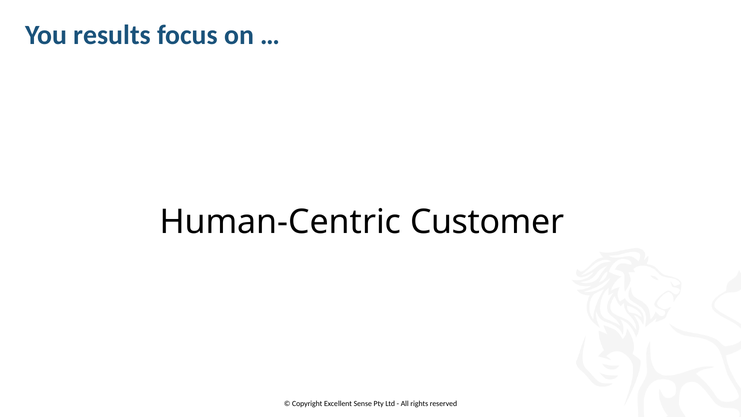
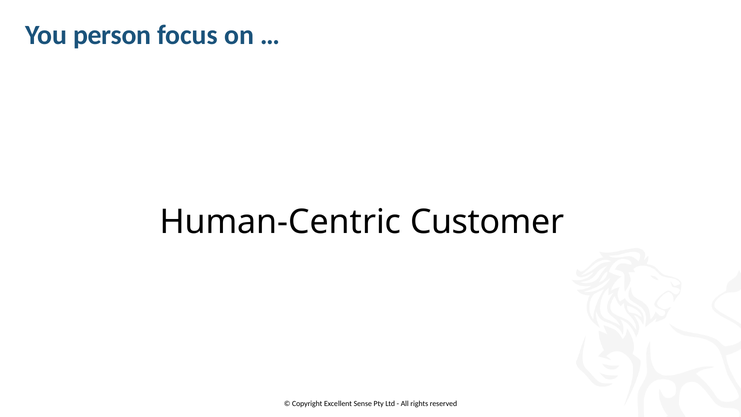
results: results -> person
